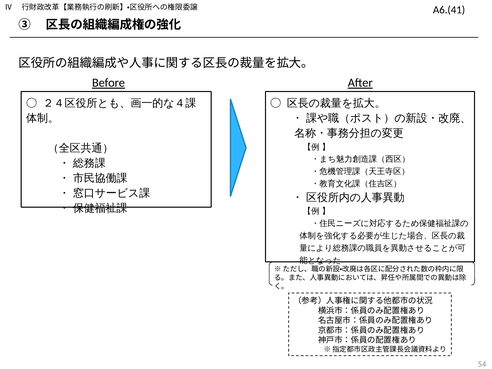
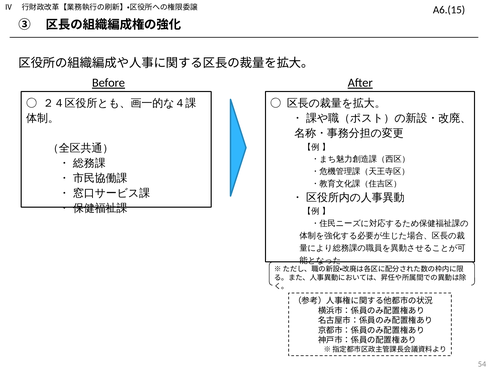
A6.(41: A6.(41 -> A6.(15
